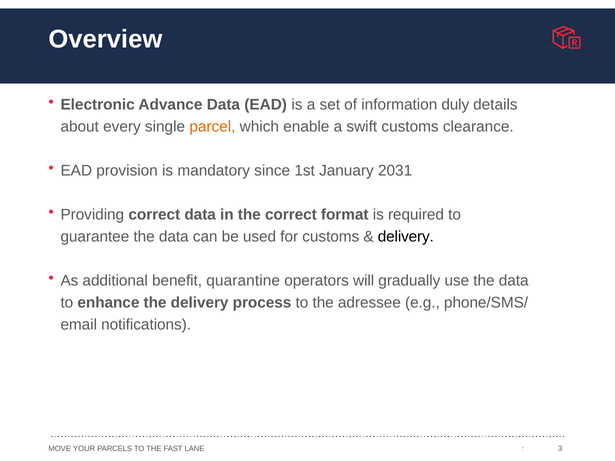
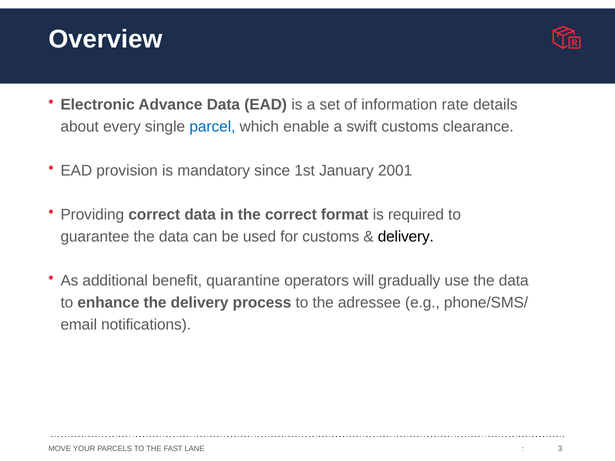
duly: duly -> rate
parcel colour: orange -> blue
2031: 2031 -> 2001
